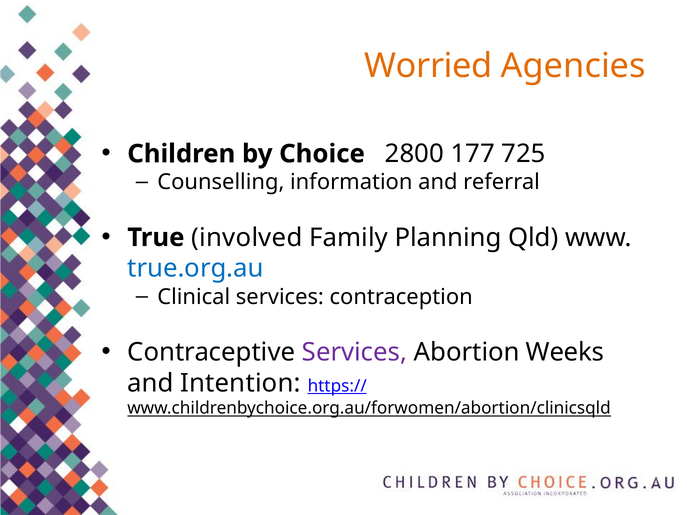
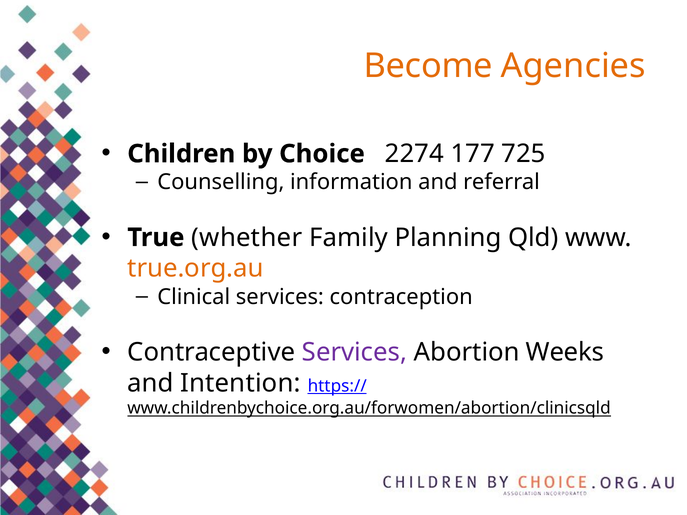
Worried: Worried -> Become
2800: 2800 -> 2274
involved: involved -> whether
true.org.au colour: blue -> orange
